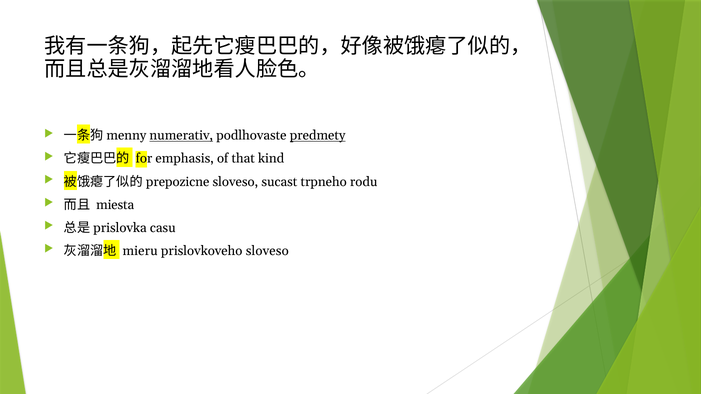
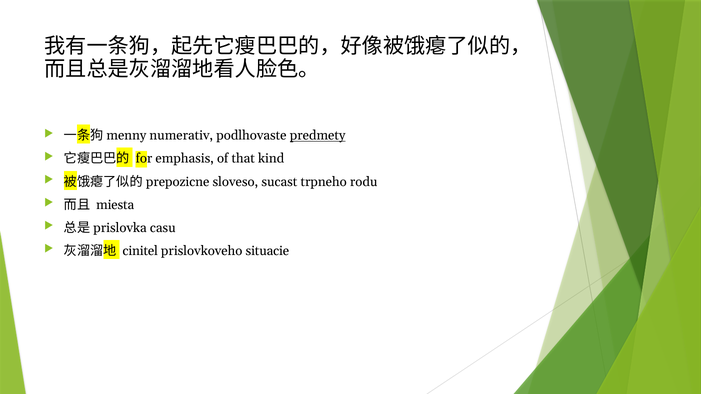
numerativ underline: present -> none
mieru: mieru -> cinitel
prislovkoveho sloveso: sloveso -> situacie
